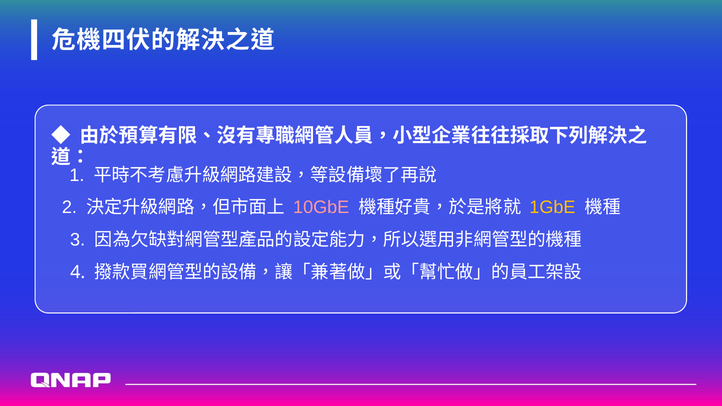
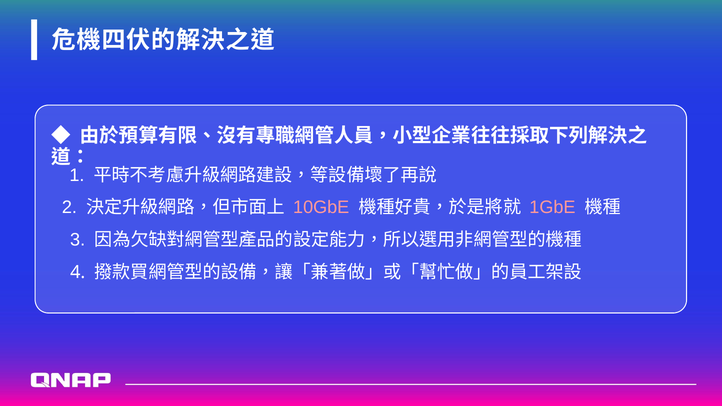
1GbE colour: yellow -> pink
